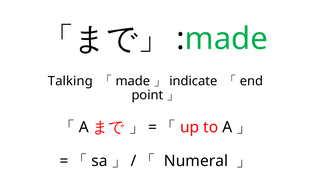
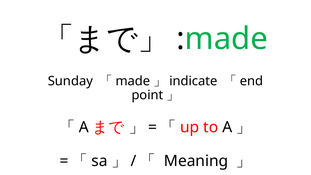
Talking: Talking -> Sunday
Numeral: Numeral -> Meaning
